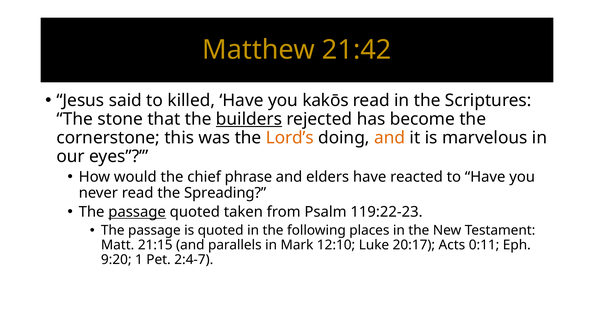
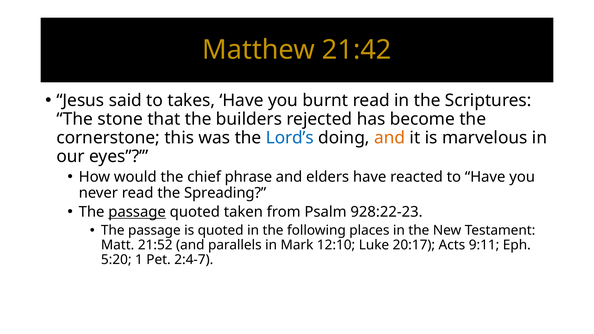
killed: killed -> takes
kakōs: kakōs -> burnt
builders underline: present -> none
Lord’s colour: orange -> blue
119:22-23: 119:22-23 -> 928:22-23
21:15: 21:15 -> 21:52
0:11: 0:11 -> 9:11
9:20: 9:20 -> 5:20
